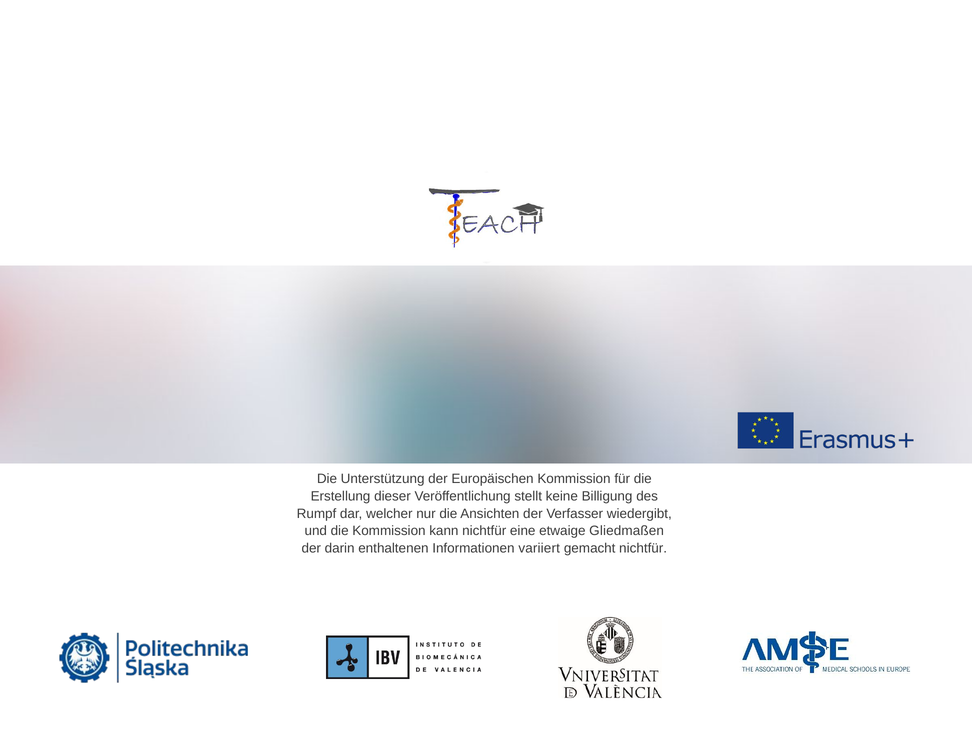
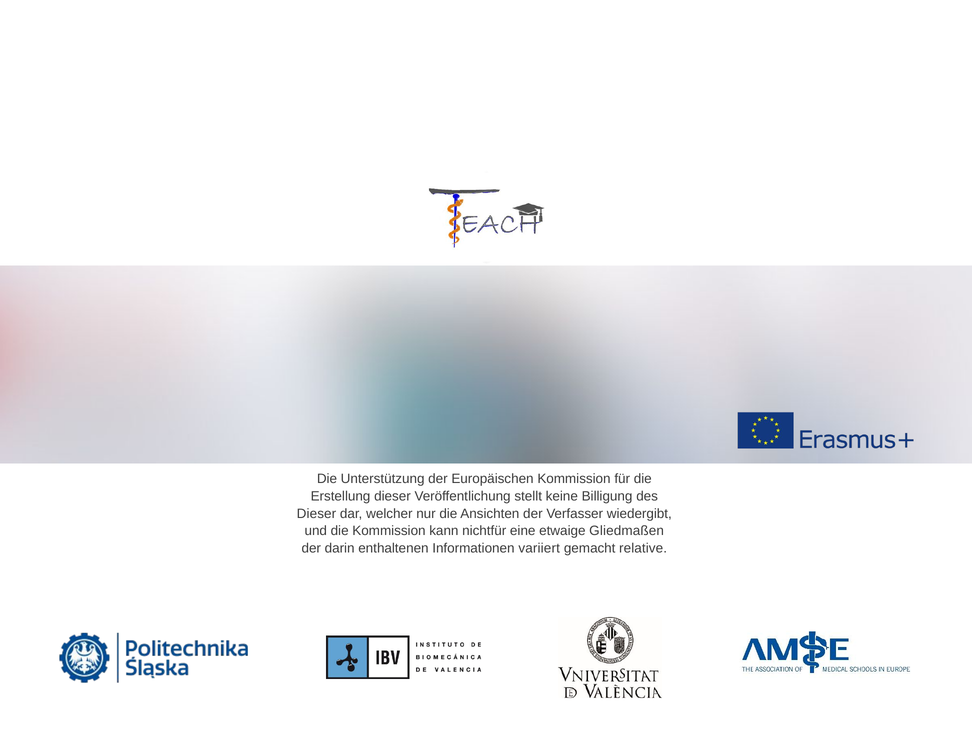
Rumpf at (317, 514): Rumpf -> Dieser
gemacht nichtfür: nichtfür -> relative
